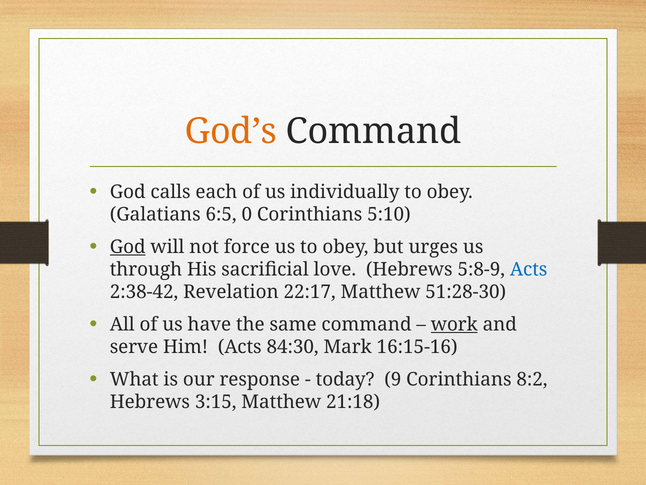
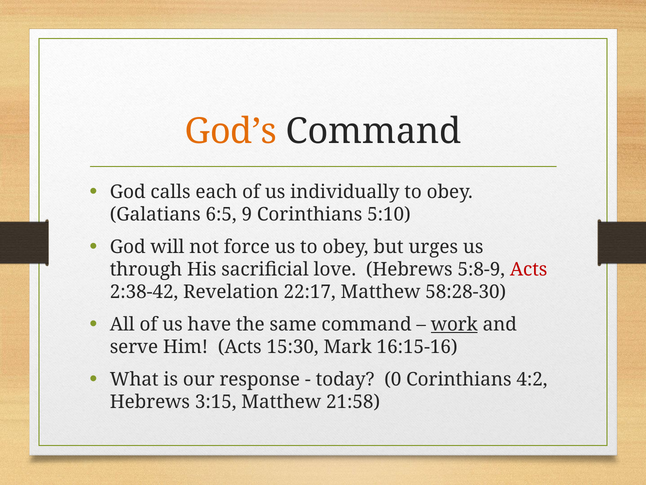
0: 0 -> 9
God at (128, 247) underline: present -> none
Acts at (529, 269) colour: blue -> red
51:28-30: 51:28-30 -> 58:28-30
84:30: 84:30 -> 15:30
9: 9 -> 0
8:2: 8:2 -> 4:2
21:18: 21:18 -> 21:58
